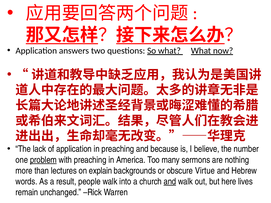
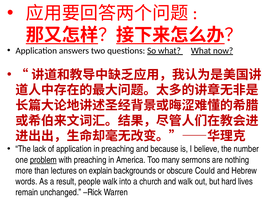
Virtue: Virtue -> Could
and at (170, 182) underline: present -> none
here: here -> hard
